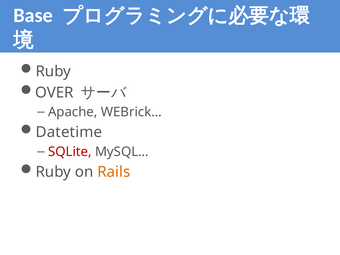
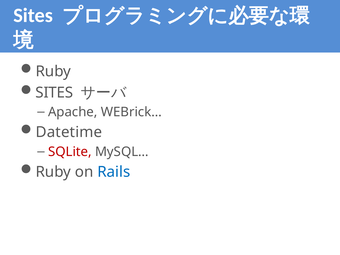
Base at (33, 15): Base -> Sites
OVER at (54, 93): OVER -> SITES
Rails colour: orange -> blue
